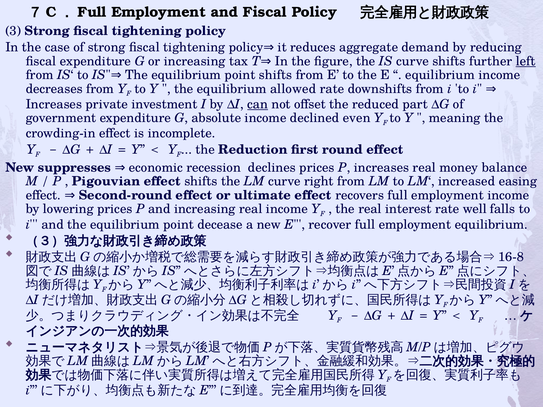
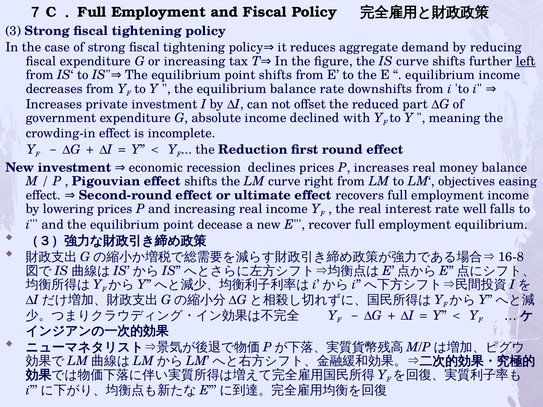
equilibrium allowed: allowed -> balance
can underline: present -> none
even: even -> with
New suppresses: suppresses -> investment
increased: increased -> objectives
